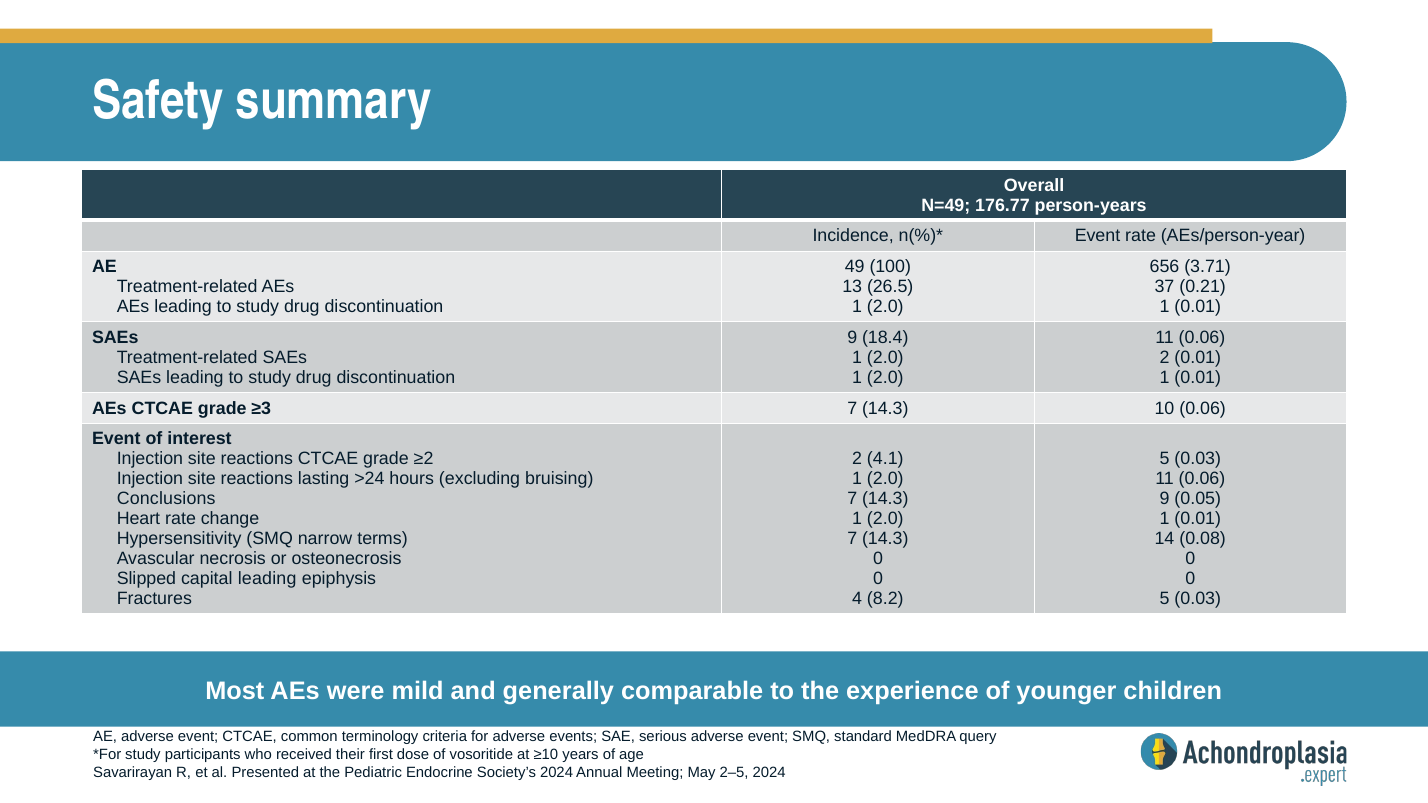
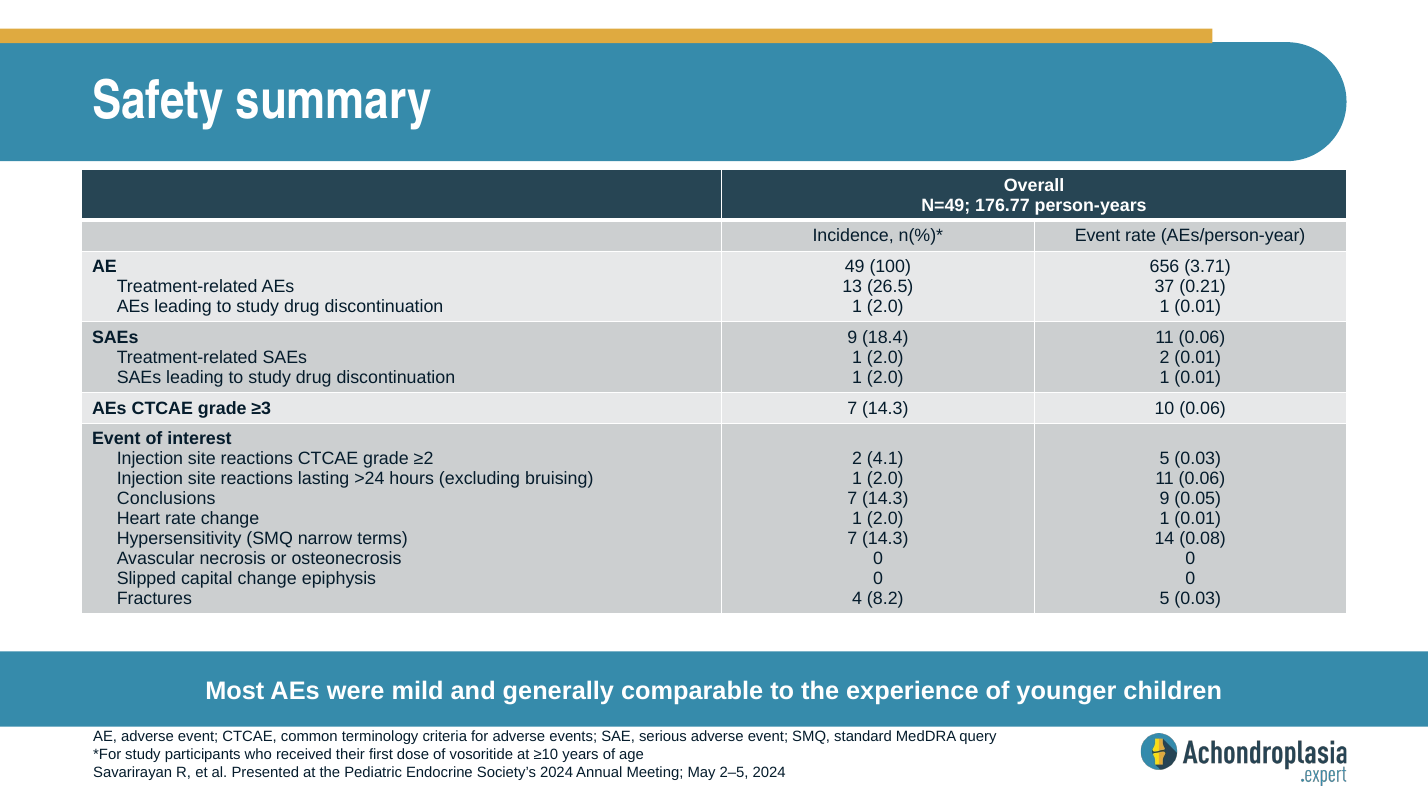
capital leading: leading -> change
